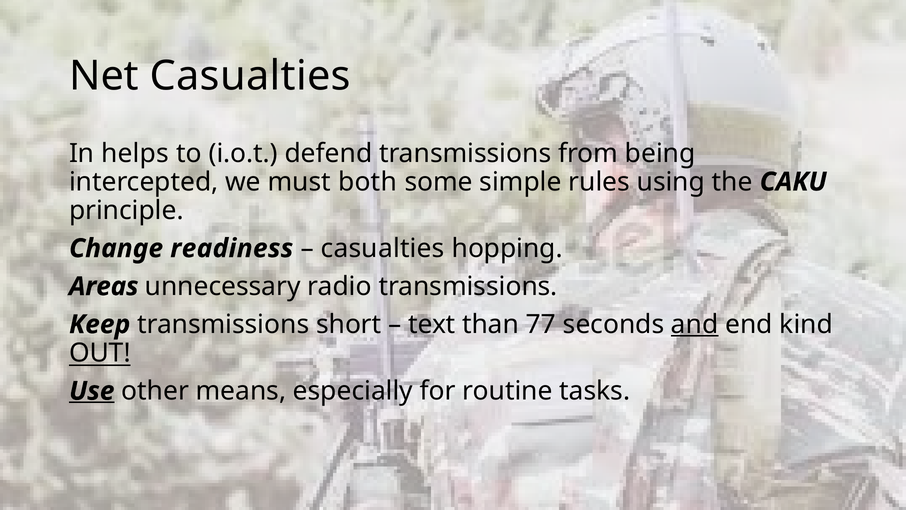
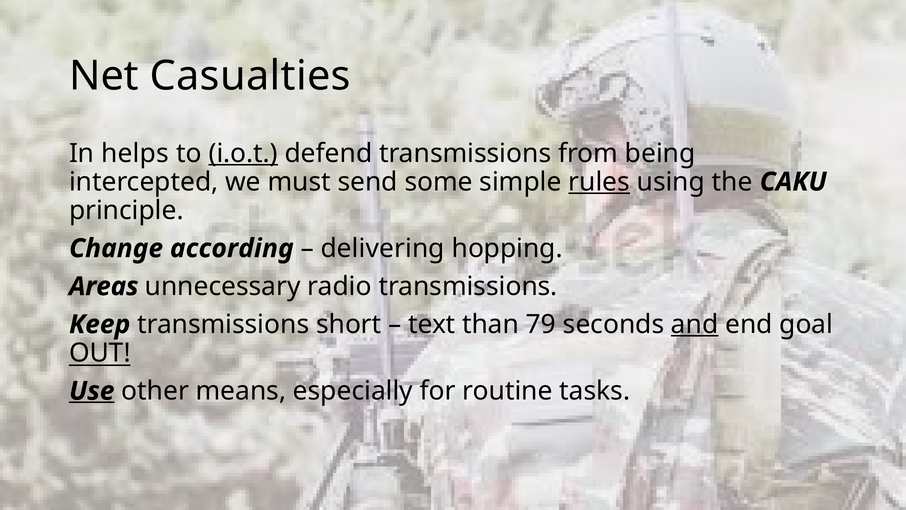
i.o.t underline: none -> present
both: both -> send
rules underline: none -> present
readiness: readiness -> according
casualties at (383, 248): casualties -> delivering
77: 77 -> 79
kind: kind -> goal
